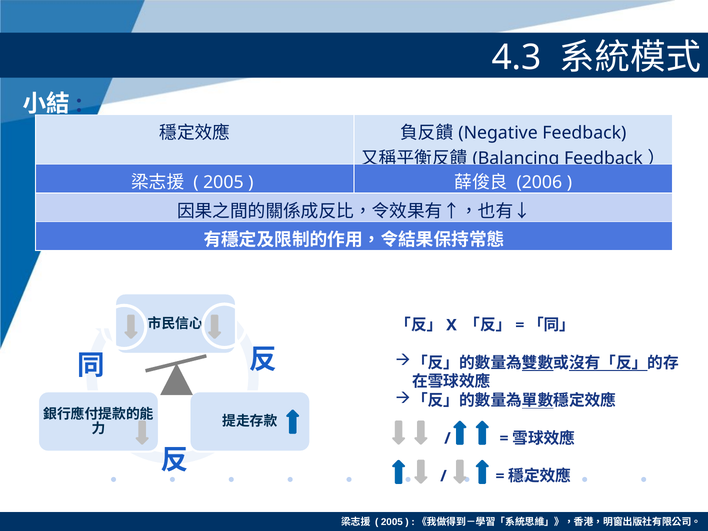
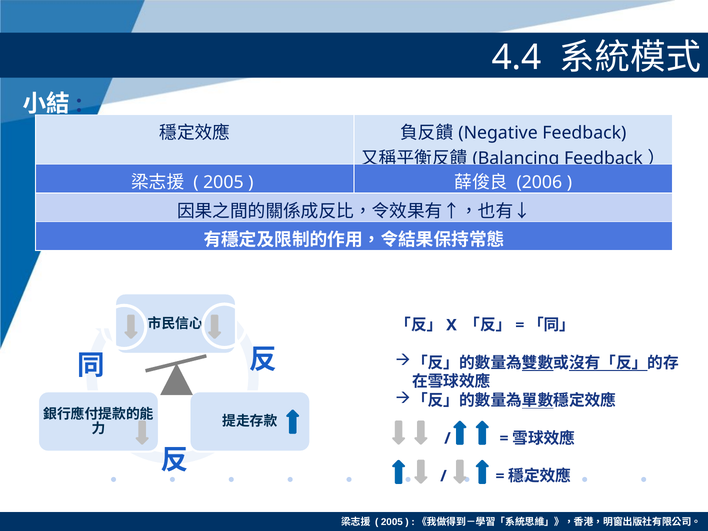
4.3: 4.3 -> 4.4
